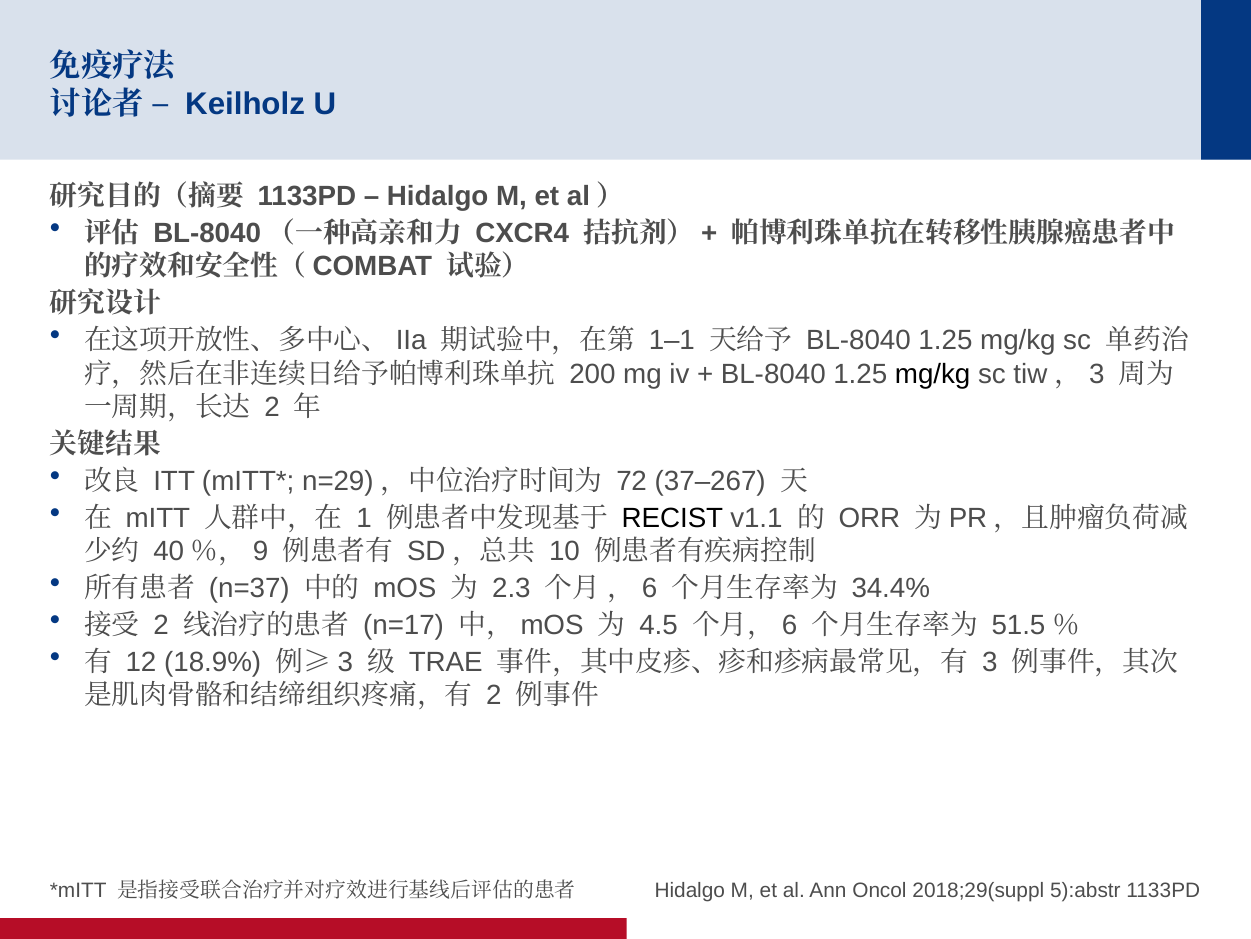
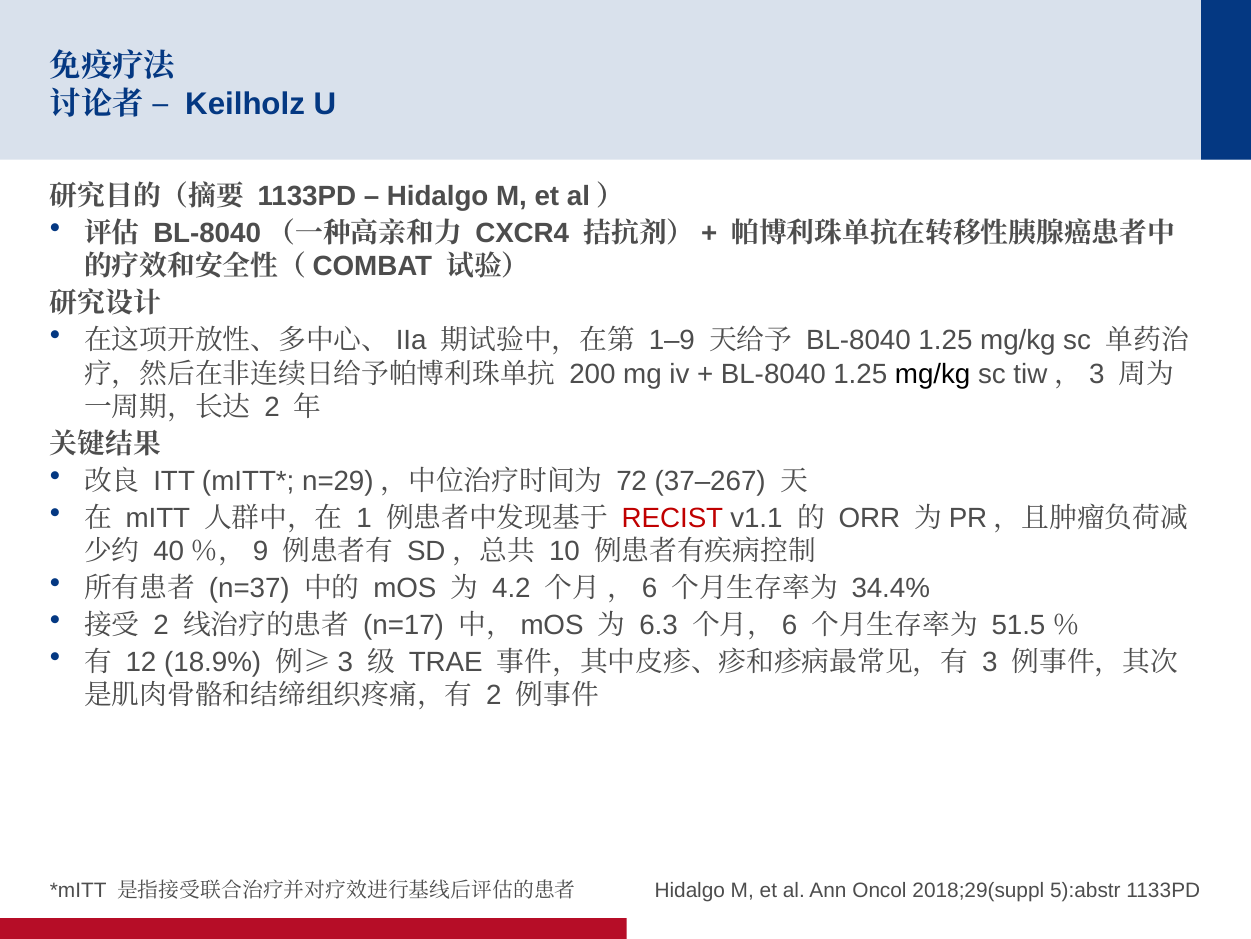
1–1: 1–1 -> 1–9
RECIST colour: black -> red
2.3: 2.3 -> 4.2
4.5: 4.5 -> 6.3
